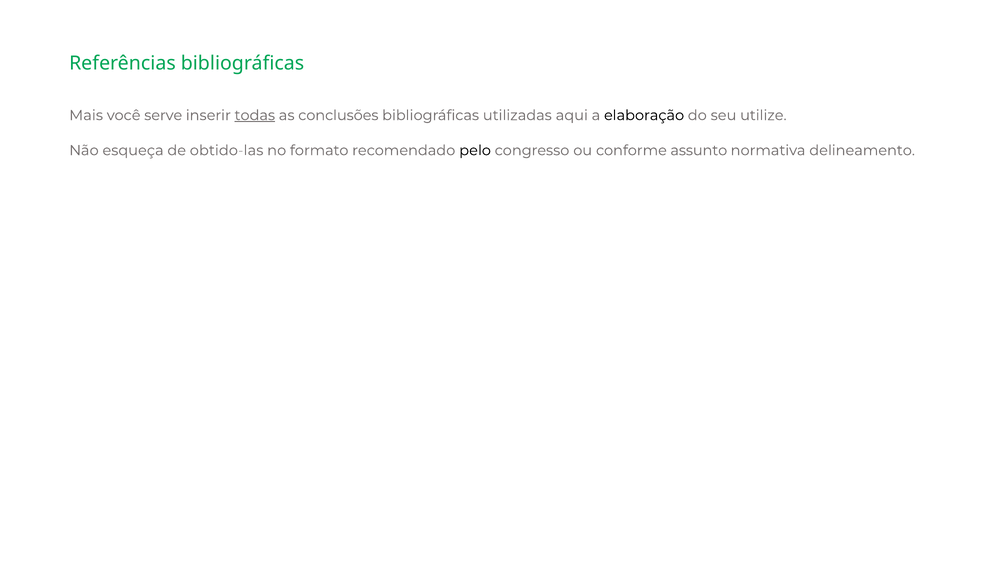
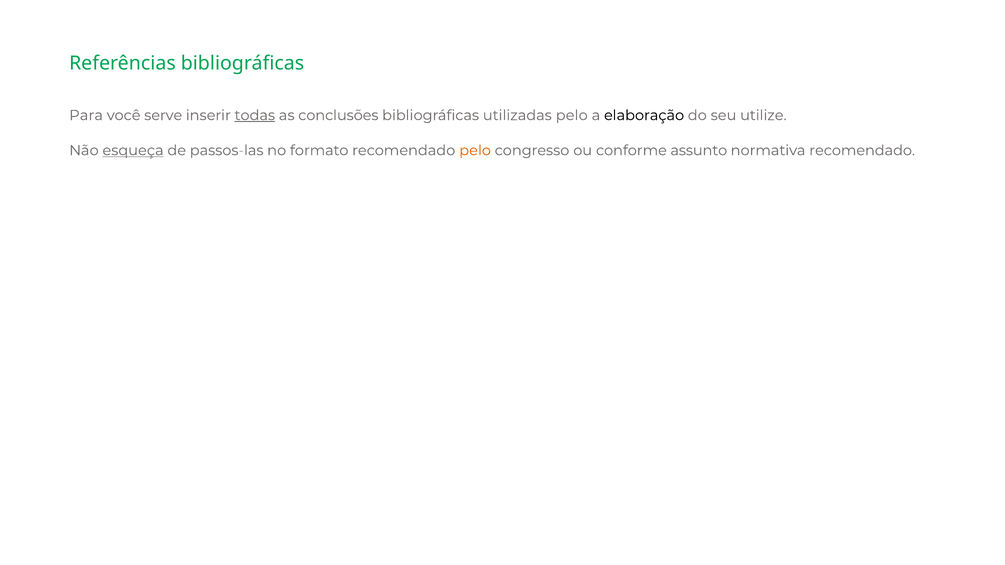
Mais: Mais -> Para
utilizadas aqui: aqui -> pelo
esqueça underline: none -> present
obtido-las: obtido-las -> passos-las
pelo at (475, 151) colour: black -> orange
normativa delineamento: delineamento -> recomendado
